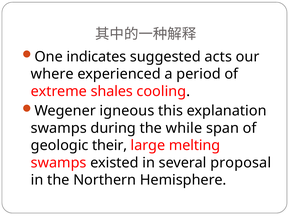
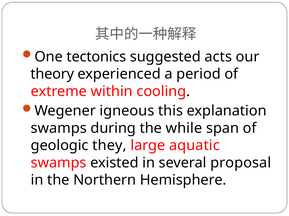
indicates: indicates -> tectonics
where: where -> theory
shales: shales -> within
their: their -> they
melting: melting -> aquatic
